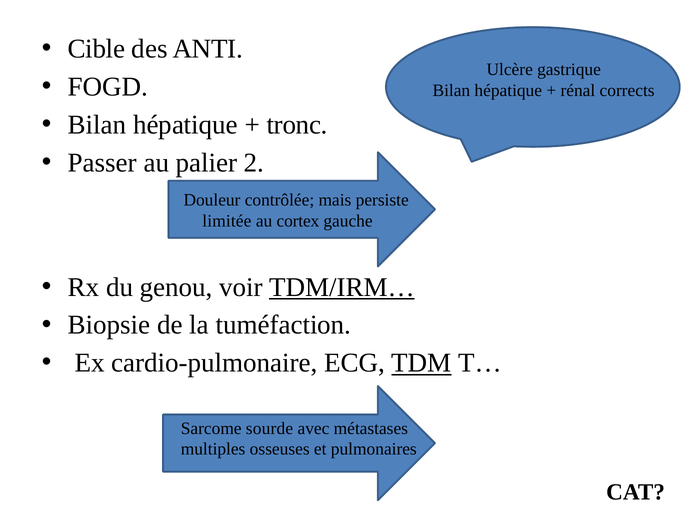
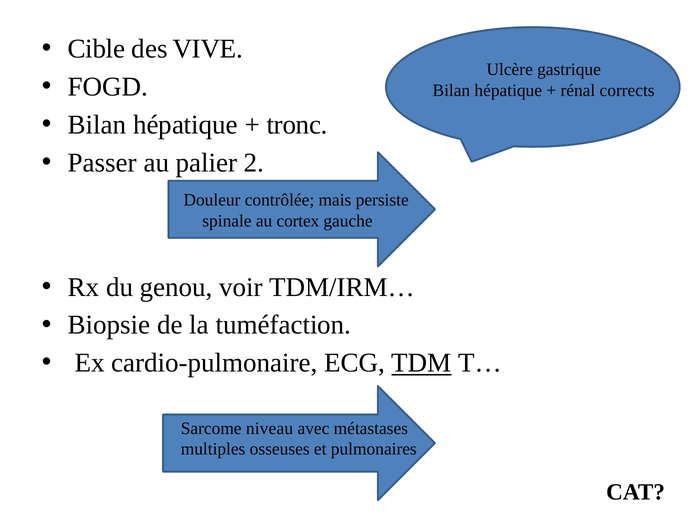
ANTI: ANTI -> VIVE
limitée: limitée -> spinale
TDM/IRM… underline: present -> none
sourde: sourde -> niveau
